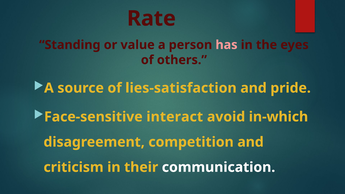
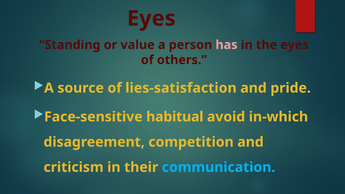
Rate at (151, 19): Rate -> Eyes
interact: interact -> habitual
communication colour: white -> light blue
